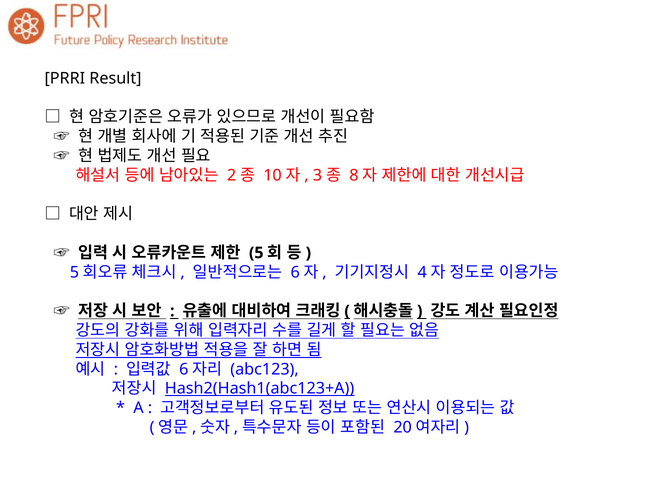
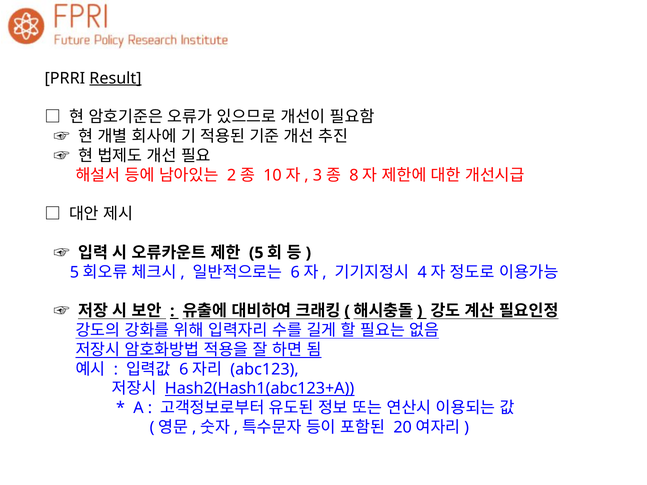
Result underline: none -> present
